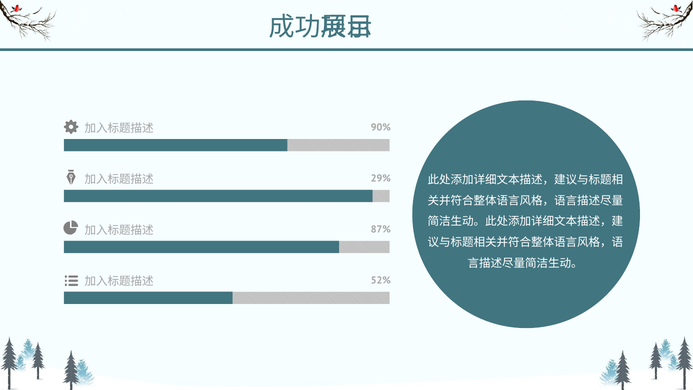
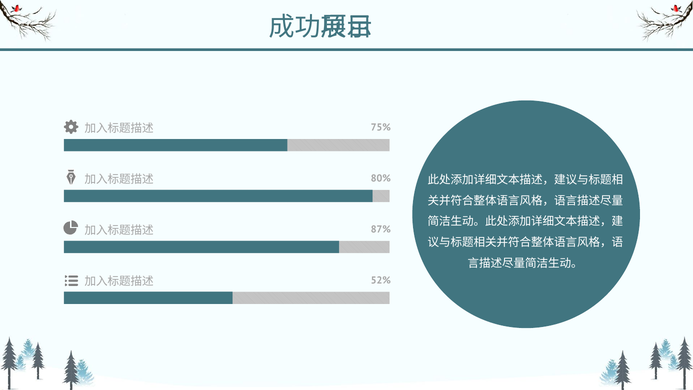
90%: 90% -> 75%
29%: 29% -> 80%
